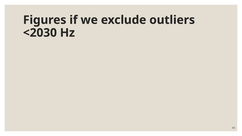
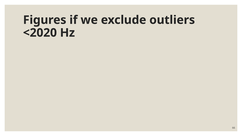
<2030: <2030 -> <2020
